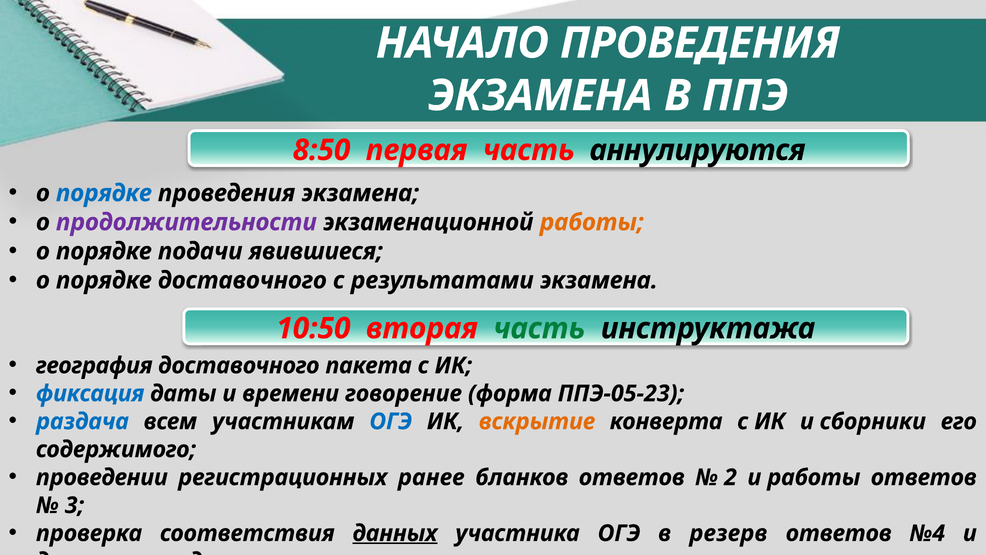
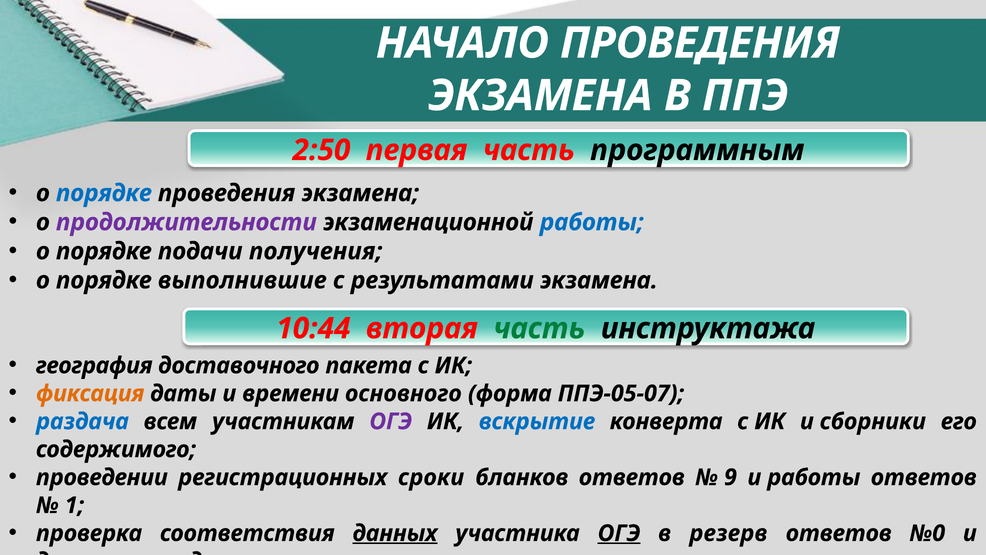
8:50: 8:50 -> 2:50
аннулируются: аннулируются -> программным
работы at (592, 222) colour: orange -> blue
явившиеся: явившиеся -> получения
порядке доставочного: доставочного -> выполнившие
10:50: 10:50 -> 10:44
фиксация colour: blue -> orange
говорение: говорение -> основного
ППЭ-05-23: ППЭ-05-23 -> ППЭ-05-07
ОГЭ at (391, 421) colour: blue -> purple
вскрытие colour: orange -> blue
ранее: ранее -> сроки
2: 2 -> 9
3: 3 -> 1
ОГЭ at (619, 533) underline: none -> present
№4: №4 -> №0
